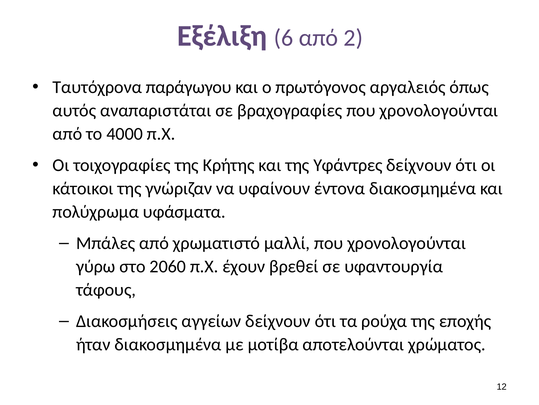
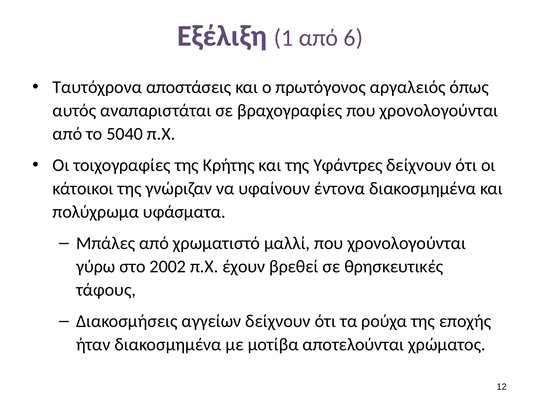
6: 6 -> 1
2: 2 -> 6
παράγωγου: παράγωγου -> αποστάσεις
4000: 4000 -> 5040
2060: 2060 -> 2002
υφαντουργία: υφαντουργία -> θρησκευτικές
